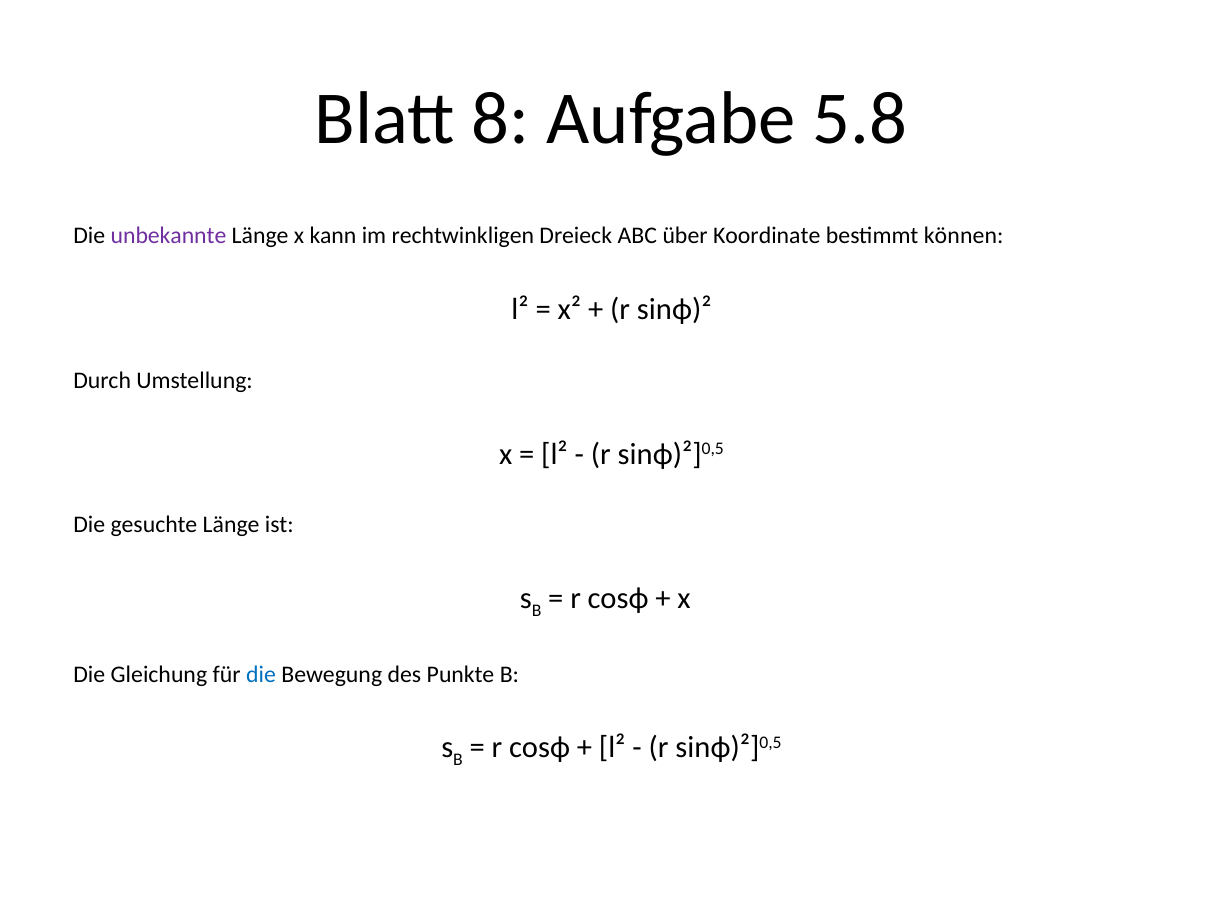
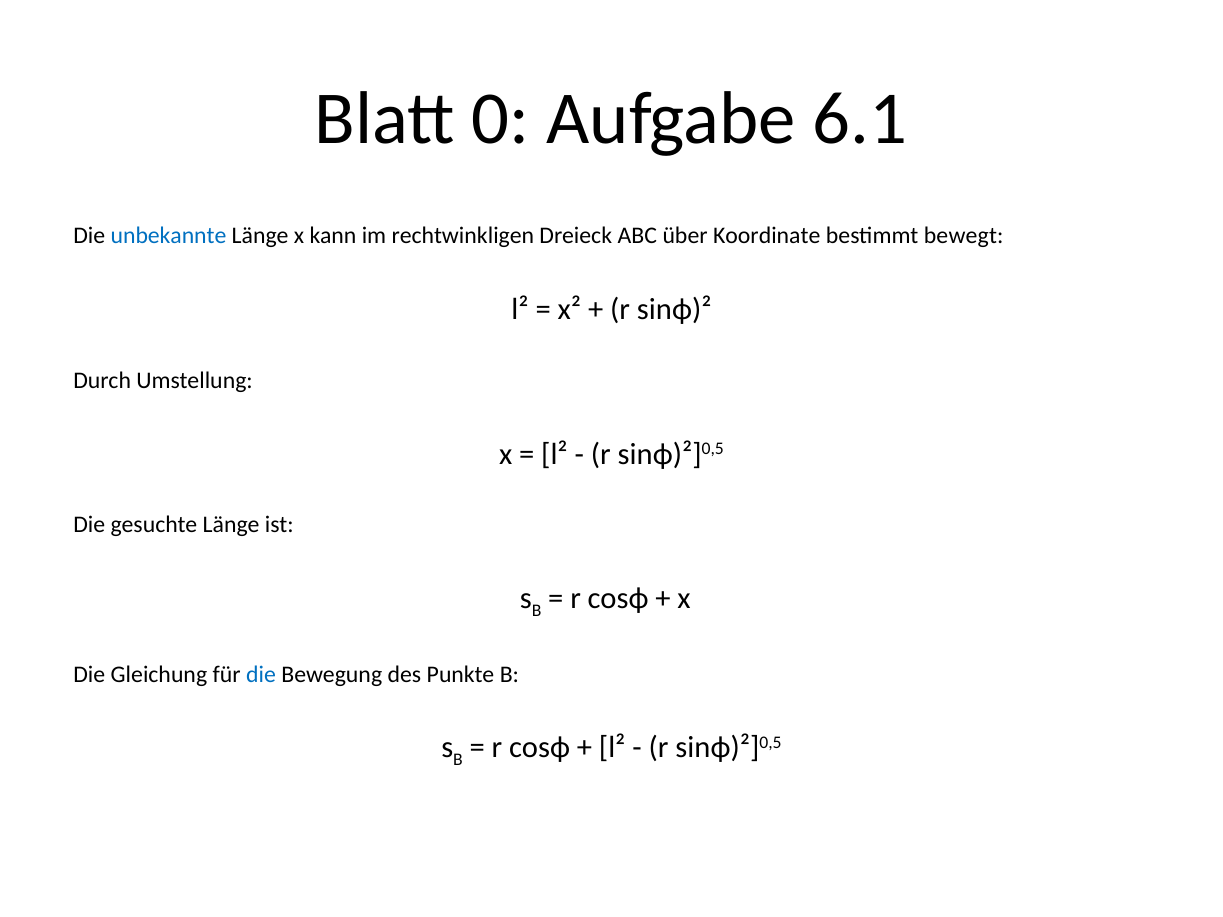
8: 8 -> 0
5.8: 5.8 -> 6.1
unbekannte colour: purple -> blue
können: können -> bewegt
